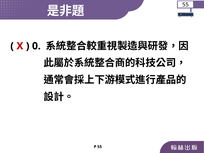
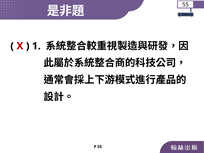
0: 0 -> 1
